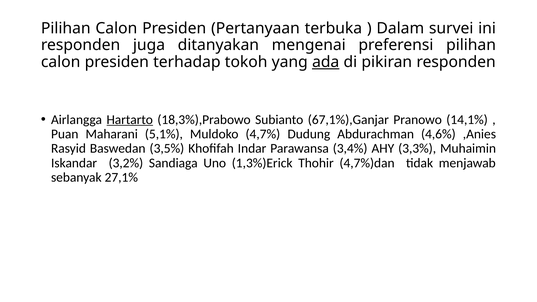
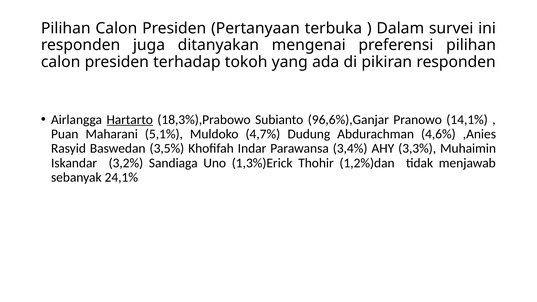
ada underline: present -> none
67,1%),Ganjar: 67,1%),Ganjar -> 96,6%),Ganjar
4,7%)dan: 4,7%)dan -> 1,2%)dan
27,1%: 27,1% -> 24,1%
